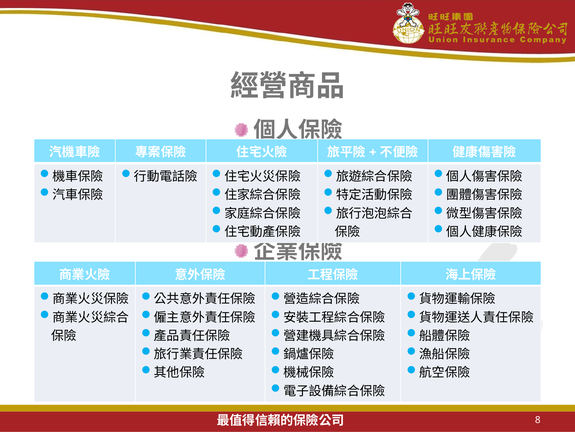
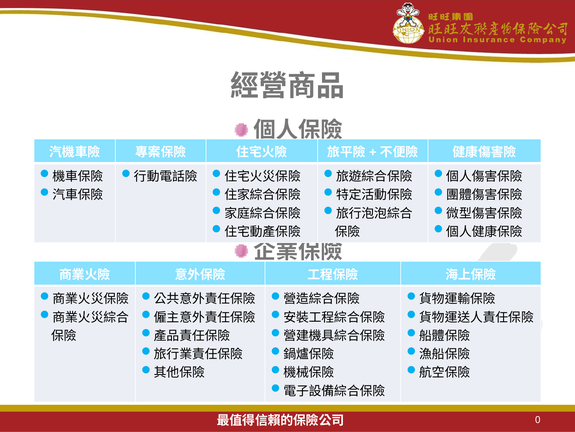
8: 8 -> 0
